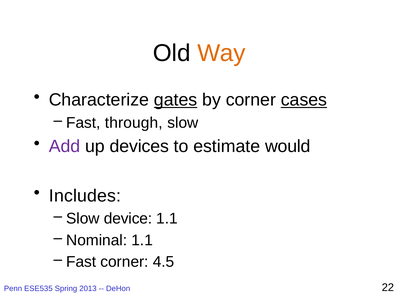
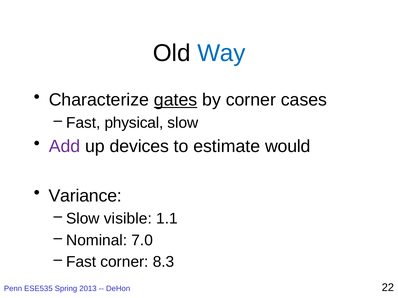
Way colour: orange -> blue
cases underline: present -> none
through: through -> physical
Includes: Includes -> Variance
device: device -> visible
Nominal 1.1: 1.1 -> 7.0
4.5: 4.5 -> 8.3
